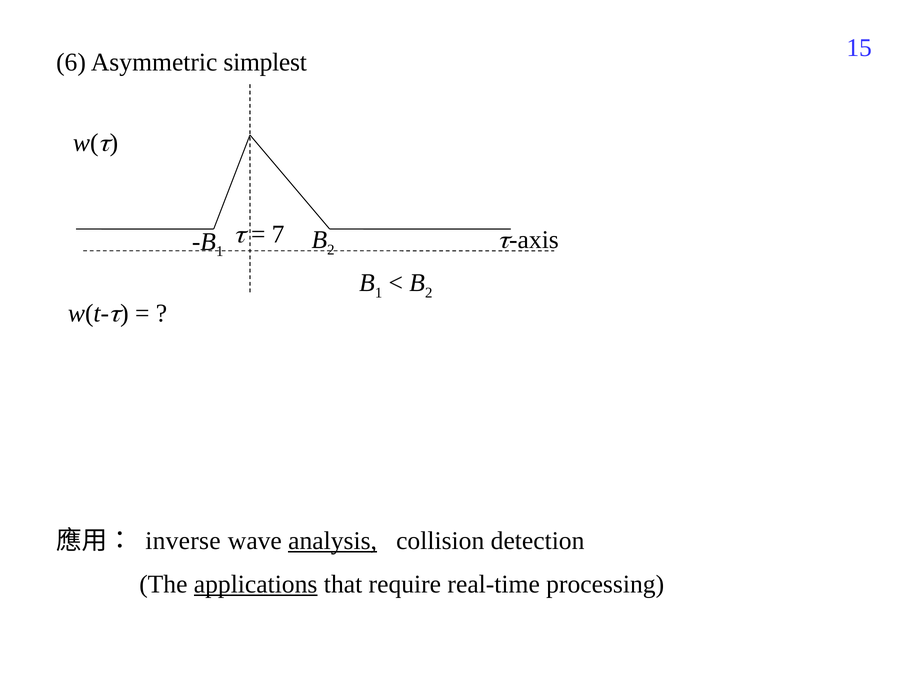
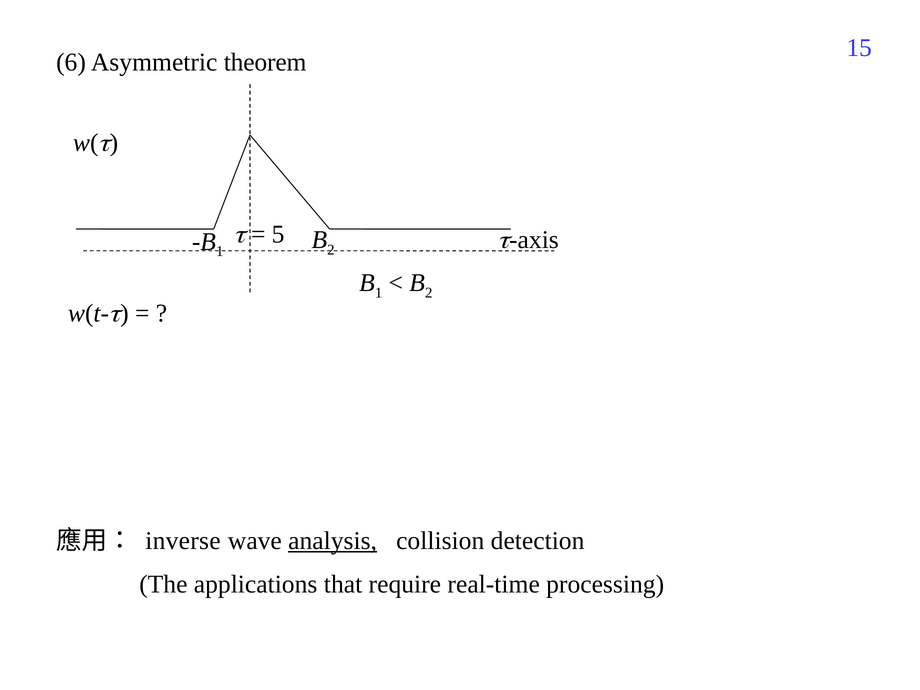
simplest: simplest -> theorem
7: 7 -> 5
applications underline: present -> none
